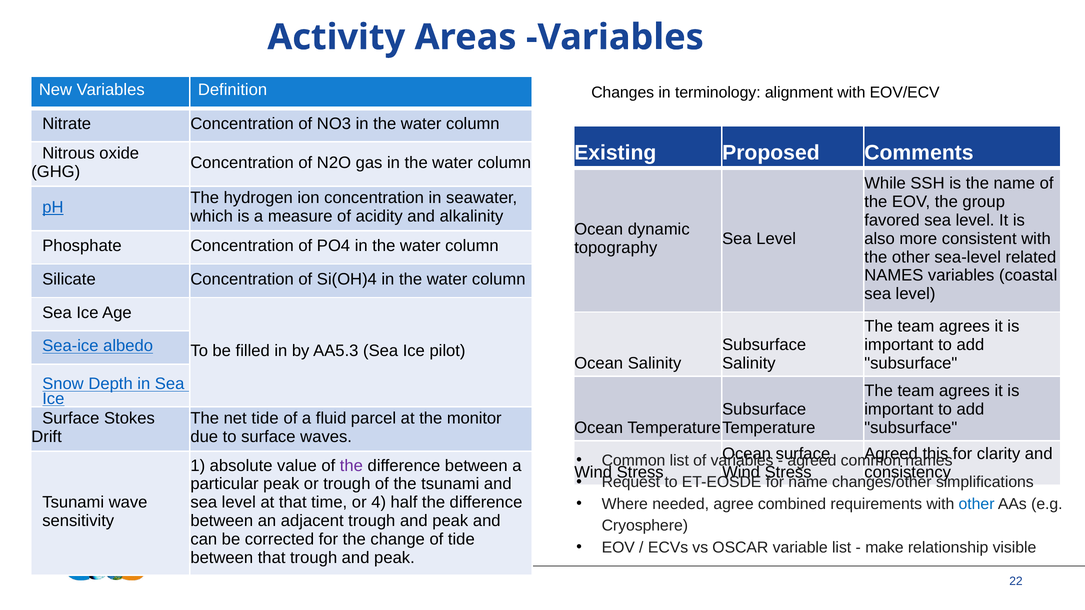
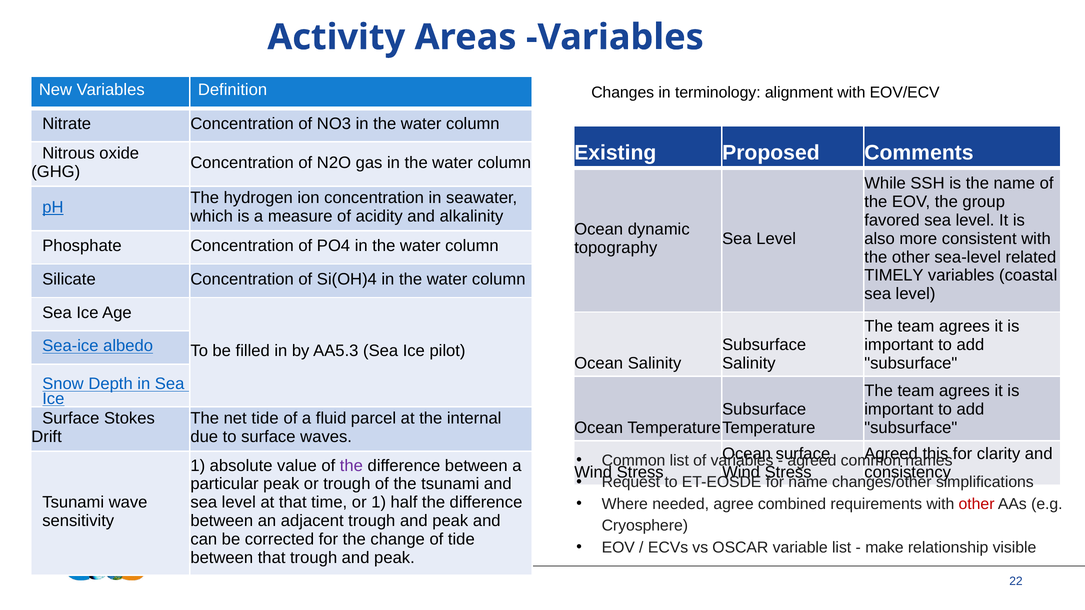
NAMES at (894, 276): NAMES -> TIMELY
monitor: monitor -> internal
or 4: 4 -> 1
other at (977, 504) colour: blue -> red
